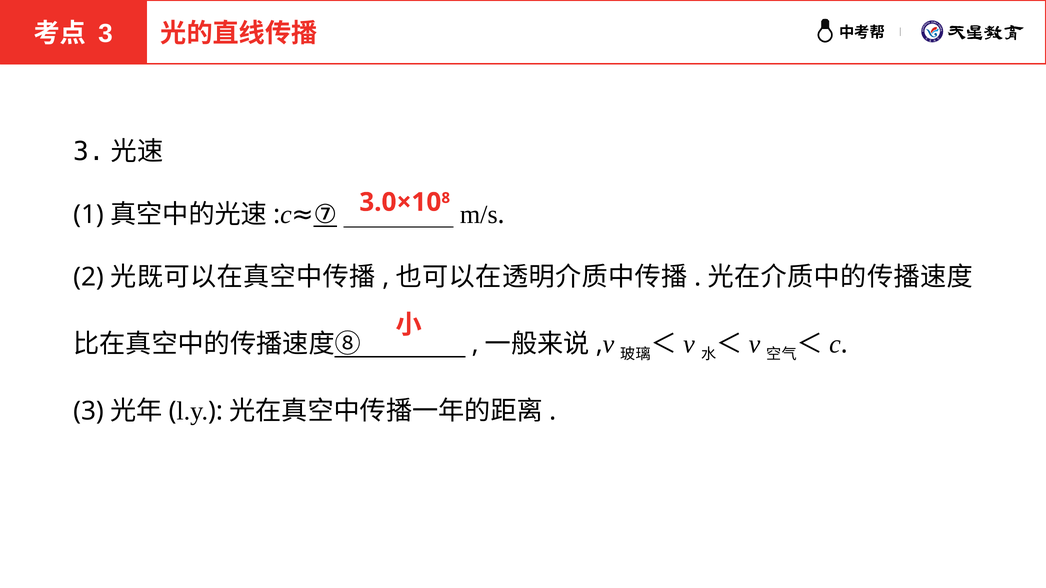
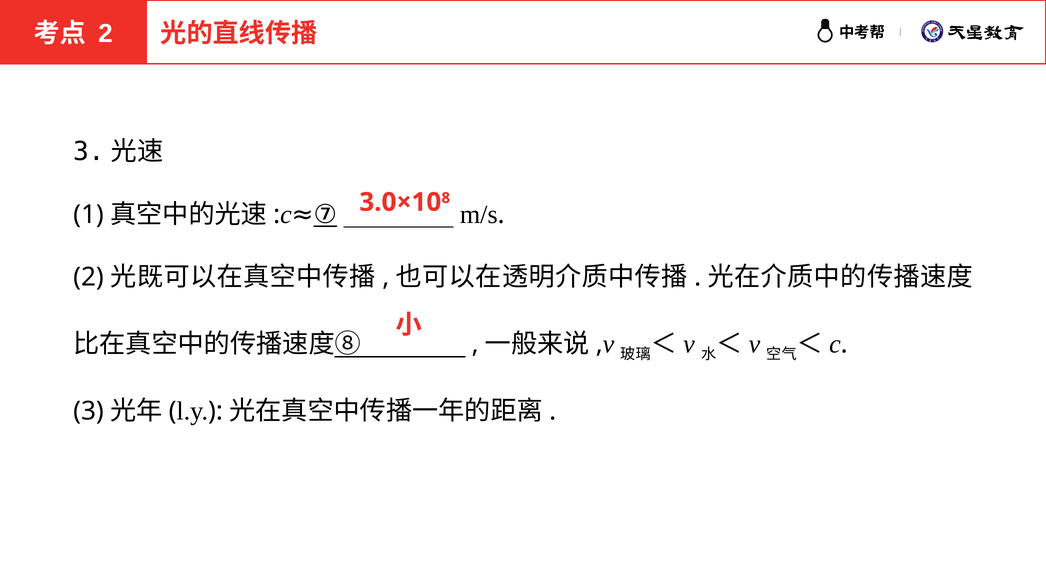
3 at (105, 34): 3 -> 2
